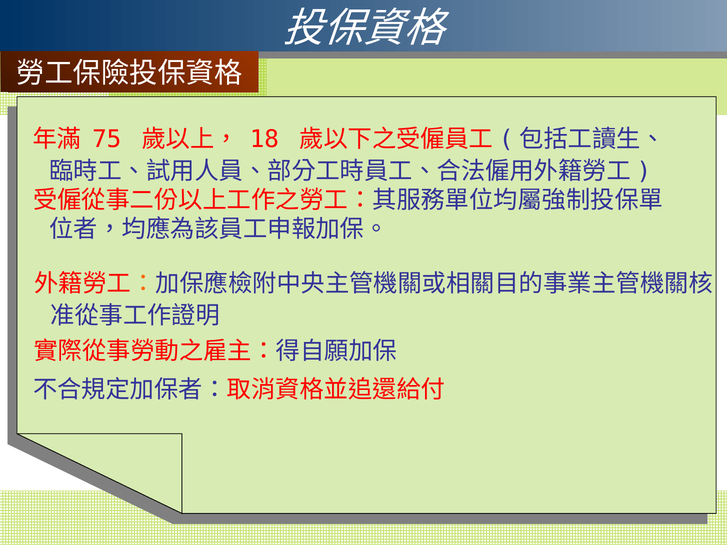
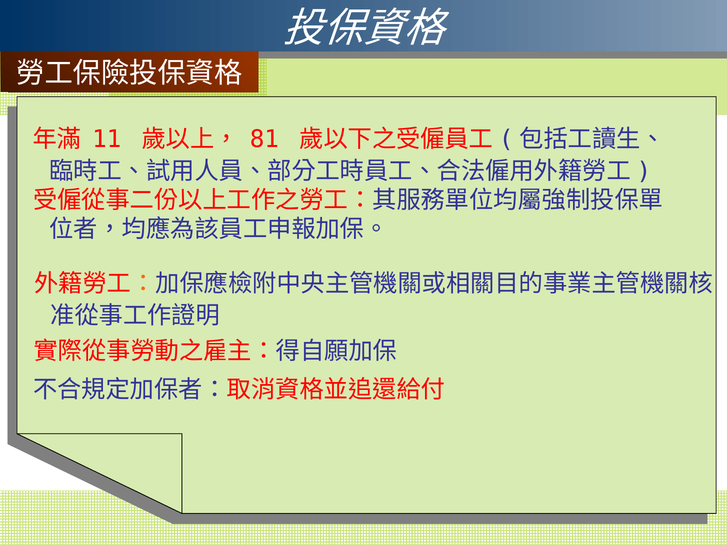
75: 75 -> 11
18: 18 -> 81
